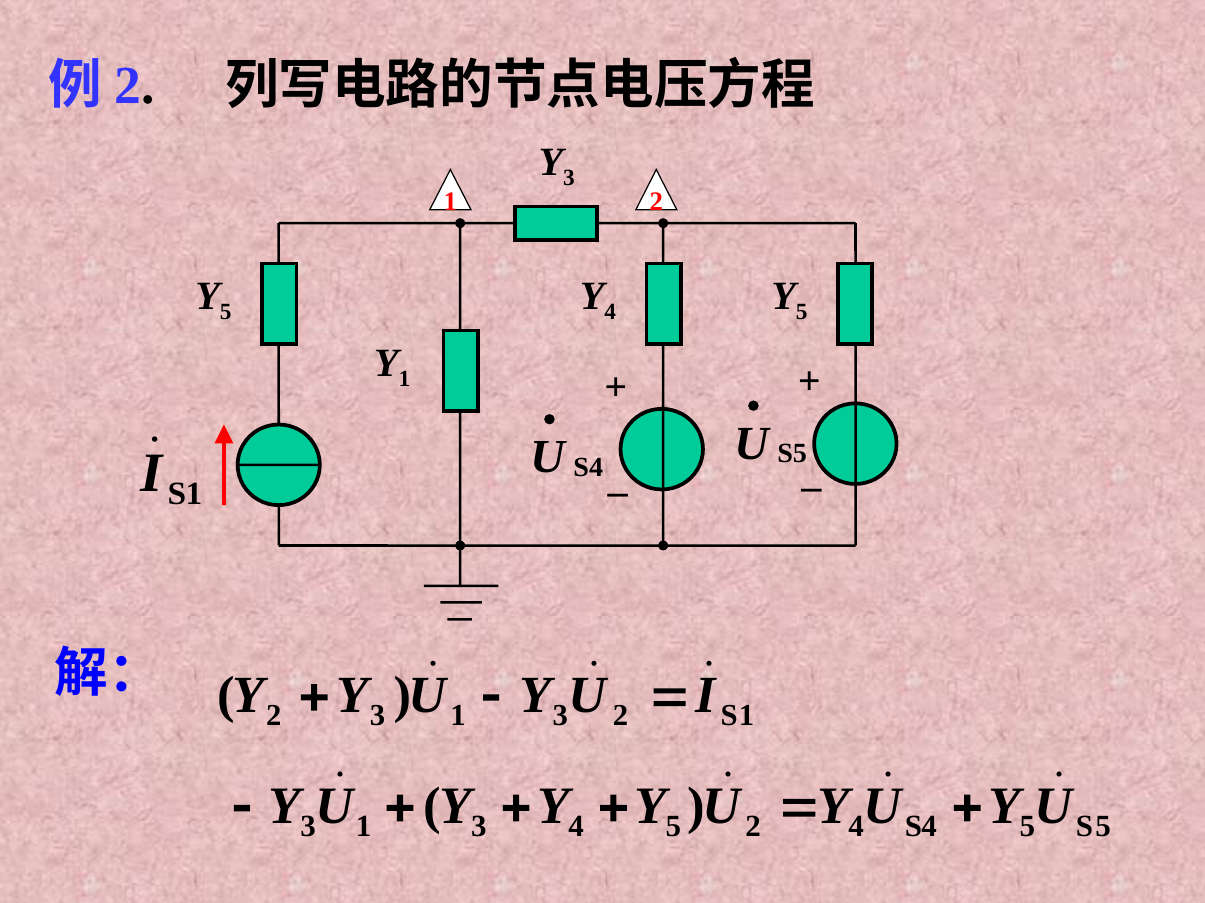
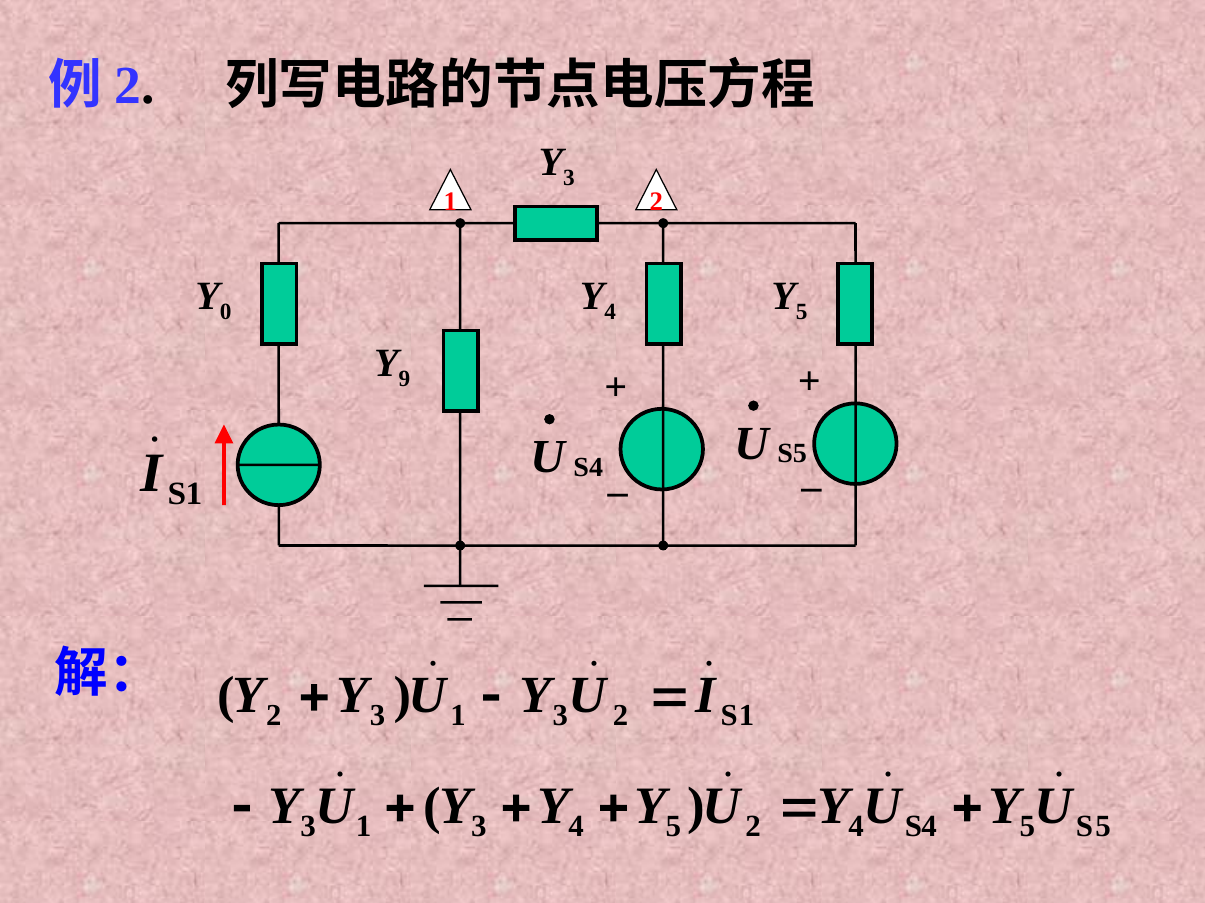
5 at (226, 312): 5 -> 0
1 at (404, 379): 1 -> 9
